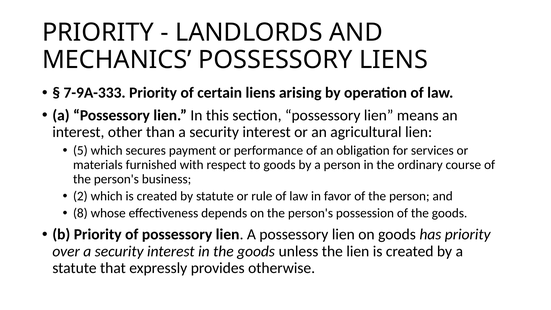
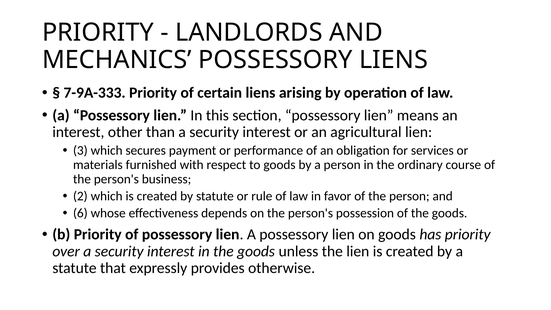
5: 5 -> 3
8: 8 -> 6
